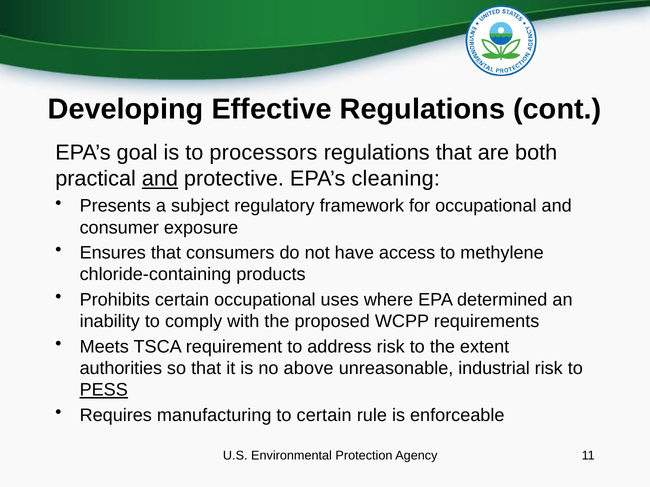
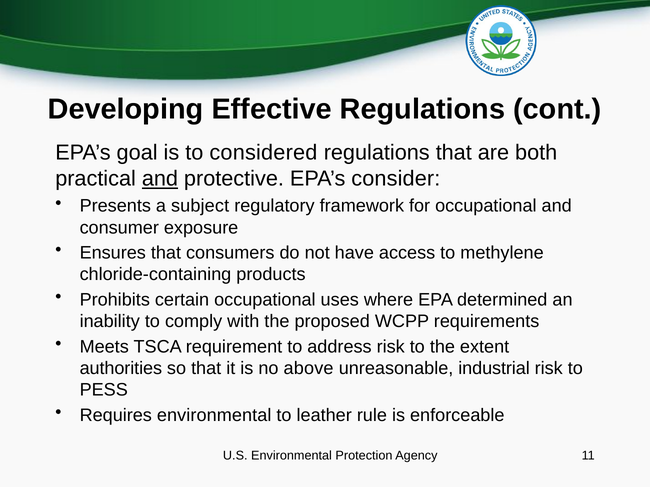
processors: processors -> considered
cleaning: cleaning -> consider
PESS underline: present -> none
Requires manufacturing: manufacturing -> environmental
to certain: certain -> leather
